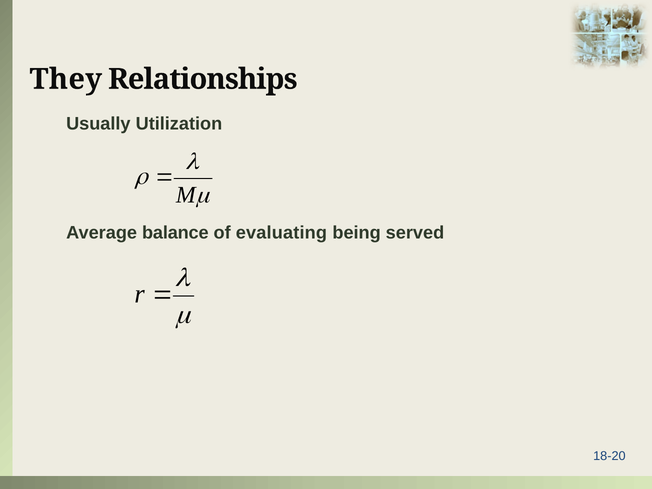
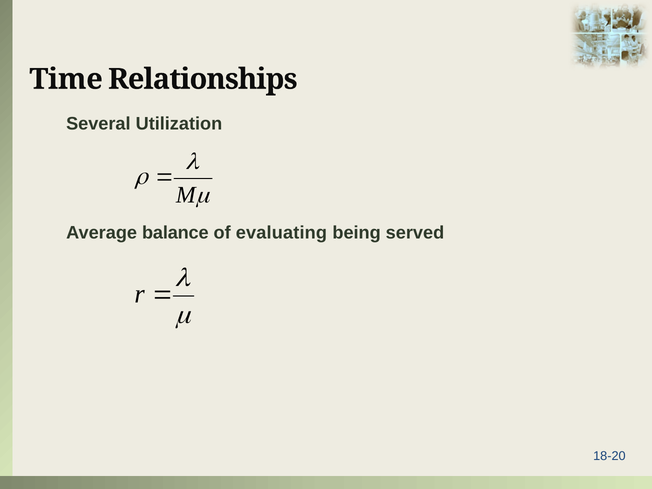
They: They -> Time
Usually: Usually -> Several
